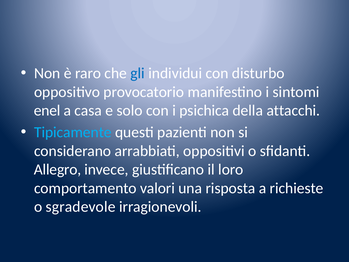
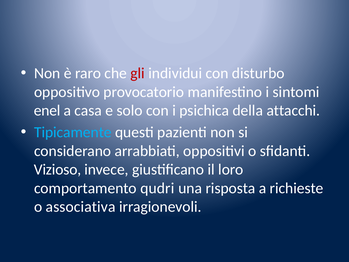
gli colour: blue -> red
Allegro: Allegro -> Vizioso
valori: valori -> qudri
sgradevole: sgradevole -> associativa
